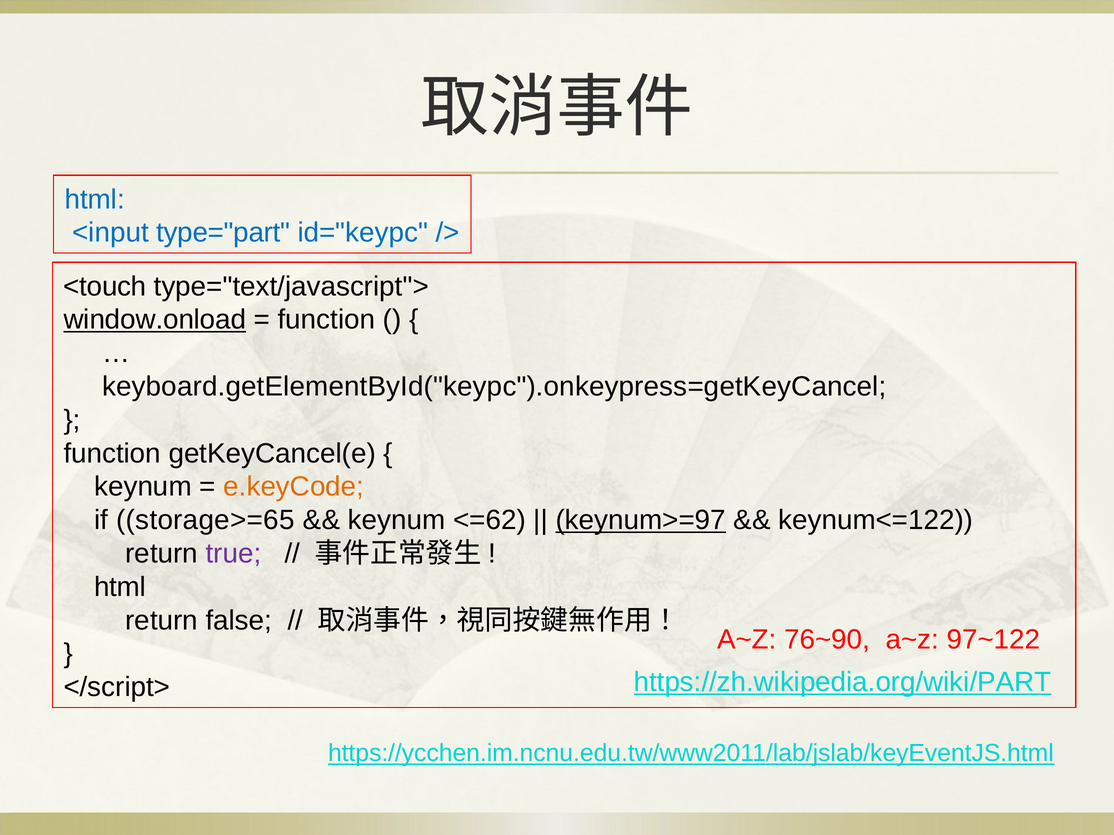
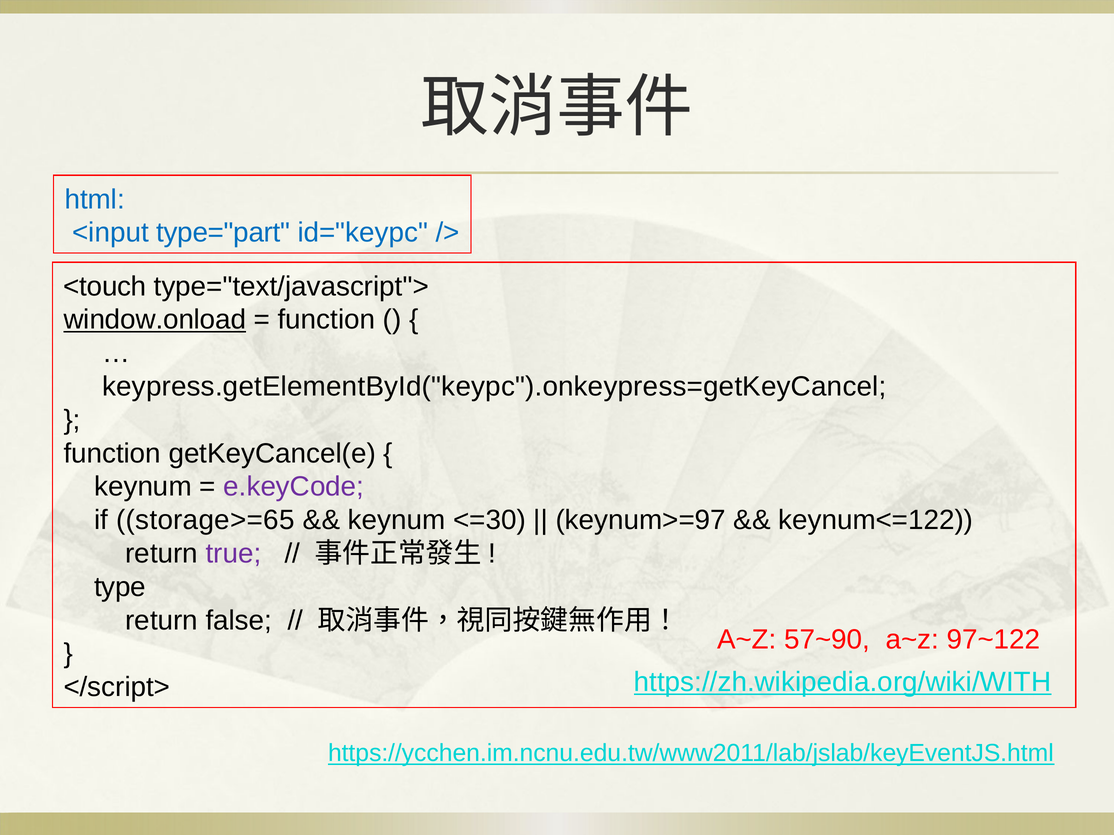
keyboard.getElementById("keypc").onkeypress=getKeyCancel: keyboard.getElementById("keypc").onkeypress=getKeyCancel -> keypress.getElementById("keypc").onkeypress=getKeyCancel
e.keyCode colour: orange -> purple
<=62: <=62 -> <=30
keynum>=97 underline: present -> none
html at (120, 587): html -> type
76~90: 76~90 -> 57~90
https://zh.wikipedia.org/wiki/PART: https://zh.wikipedia.org/wiki/PART -> https://zh.wikipedia.org/wiki/WITH
